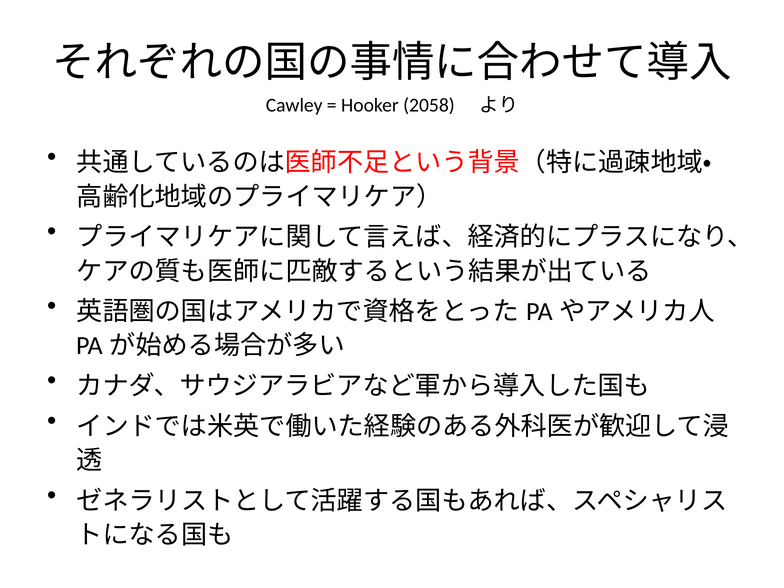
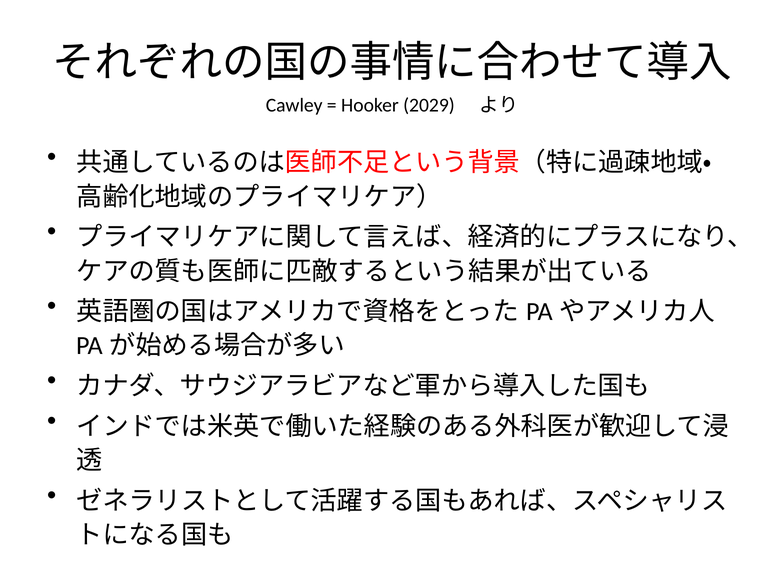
2058: 2058 -> 2029
